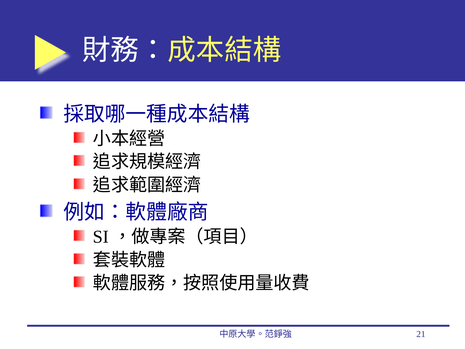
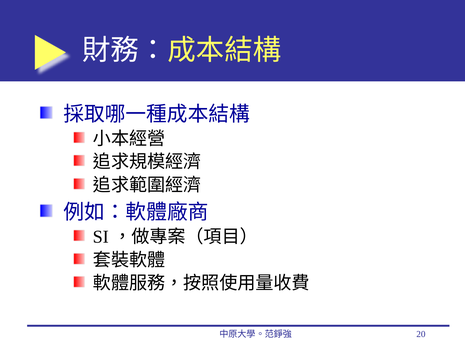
21: 21 -> 20
